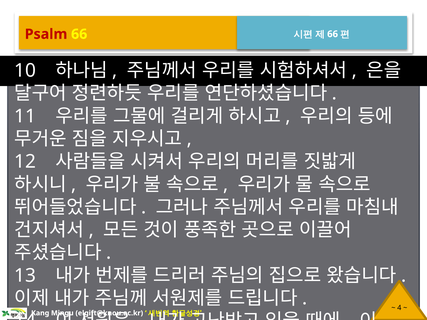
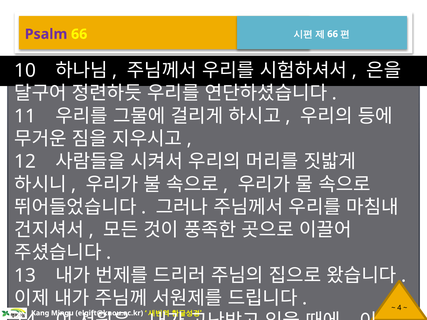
Psalm colour: red -> purple
